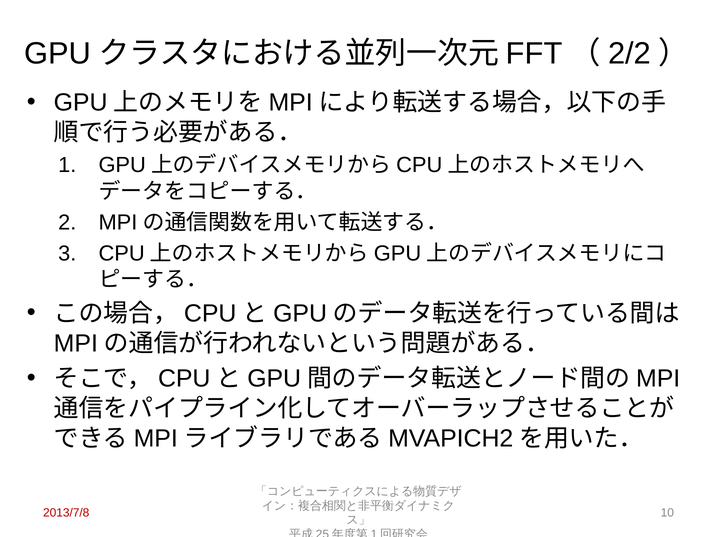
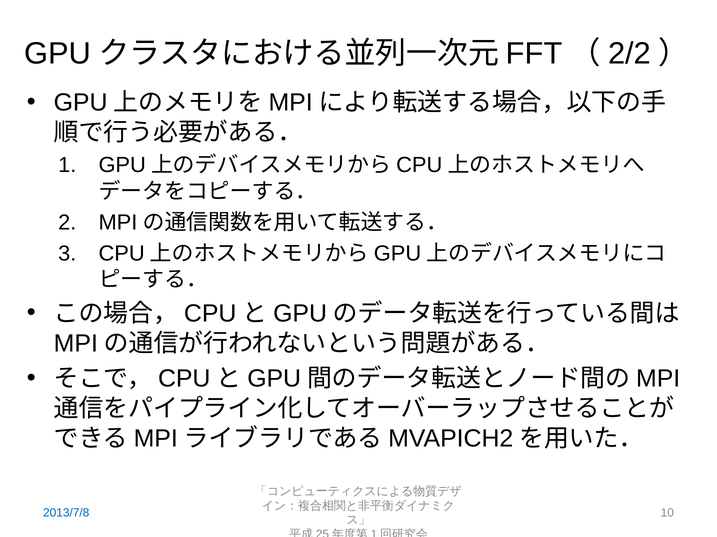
2013/7/8 colour: red -> blue
